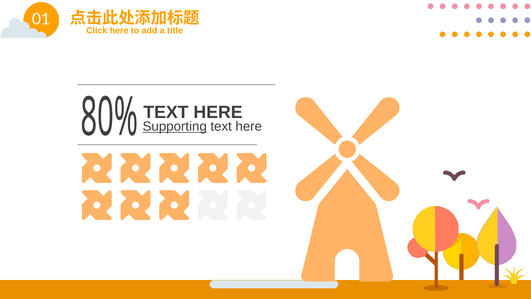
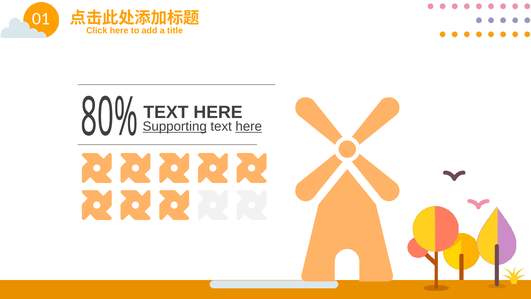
here at (249, 126) underline: none -> present
